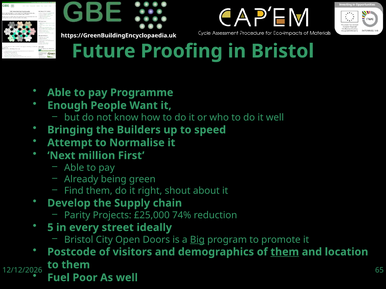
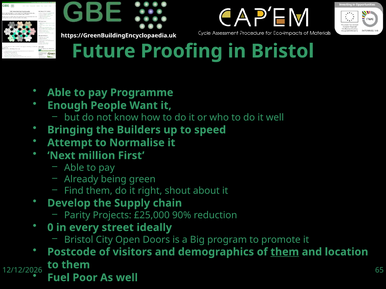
74%: 74% -> 90%
5: 5 -> 0
Big underline: present -> none
